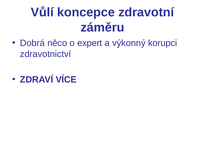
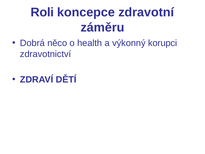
Vůlí: Vůlí -> Roli
expert: expert -> health
VÍCE: VÍCE -> DĚTÍ
